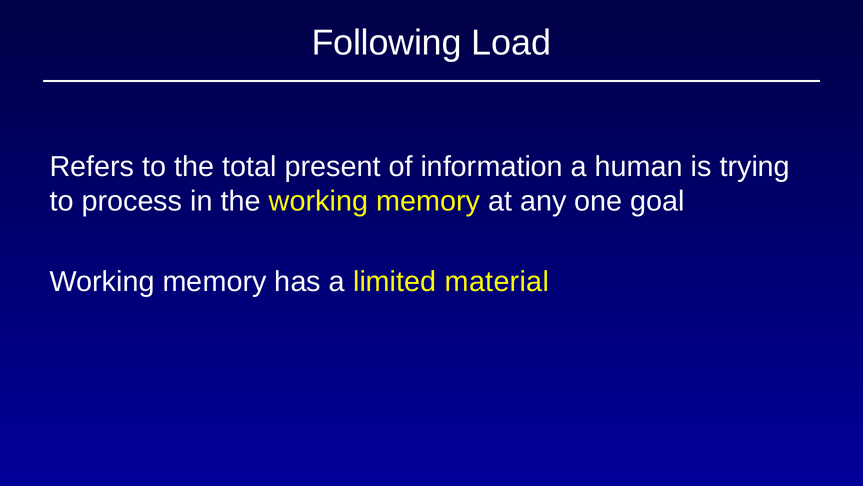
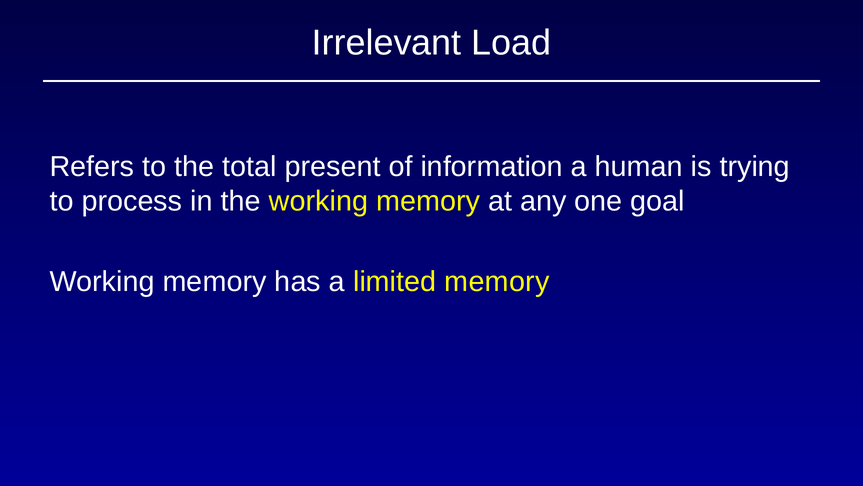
Following: Following -> Irrelevant
limited material: material -> memory
